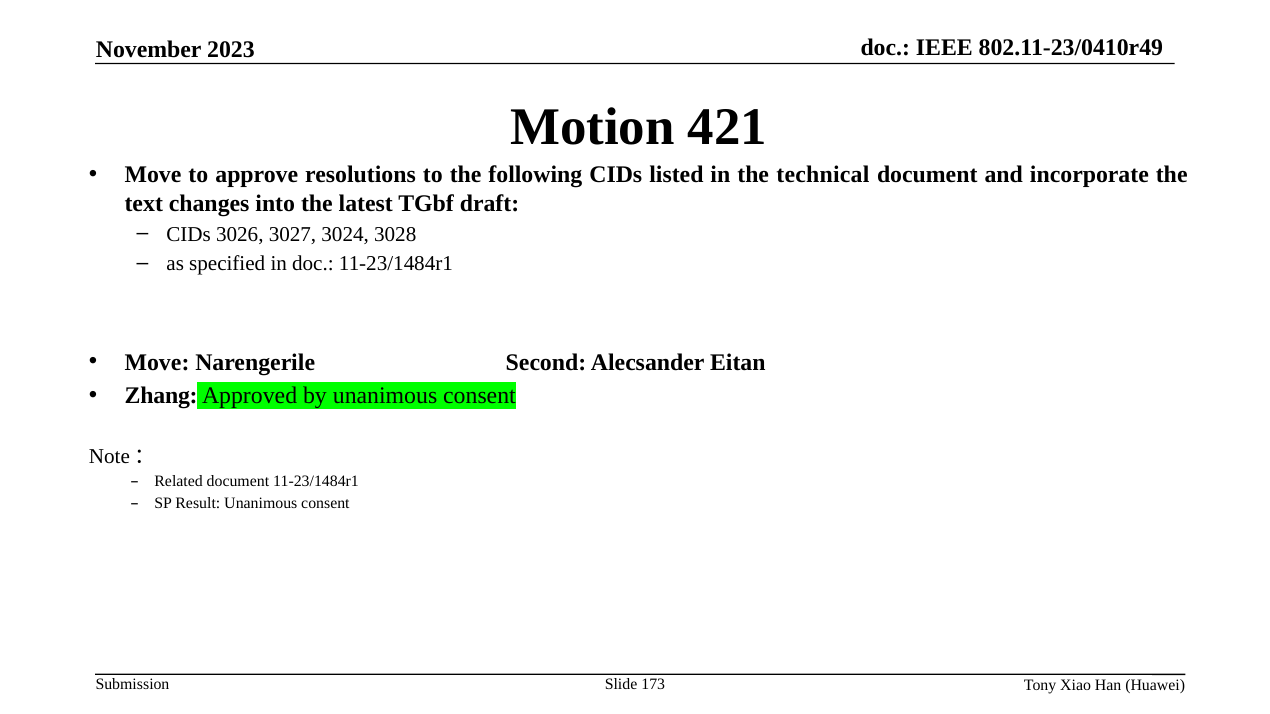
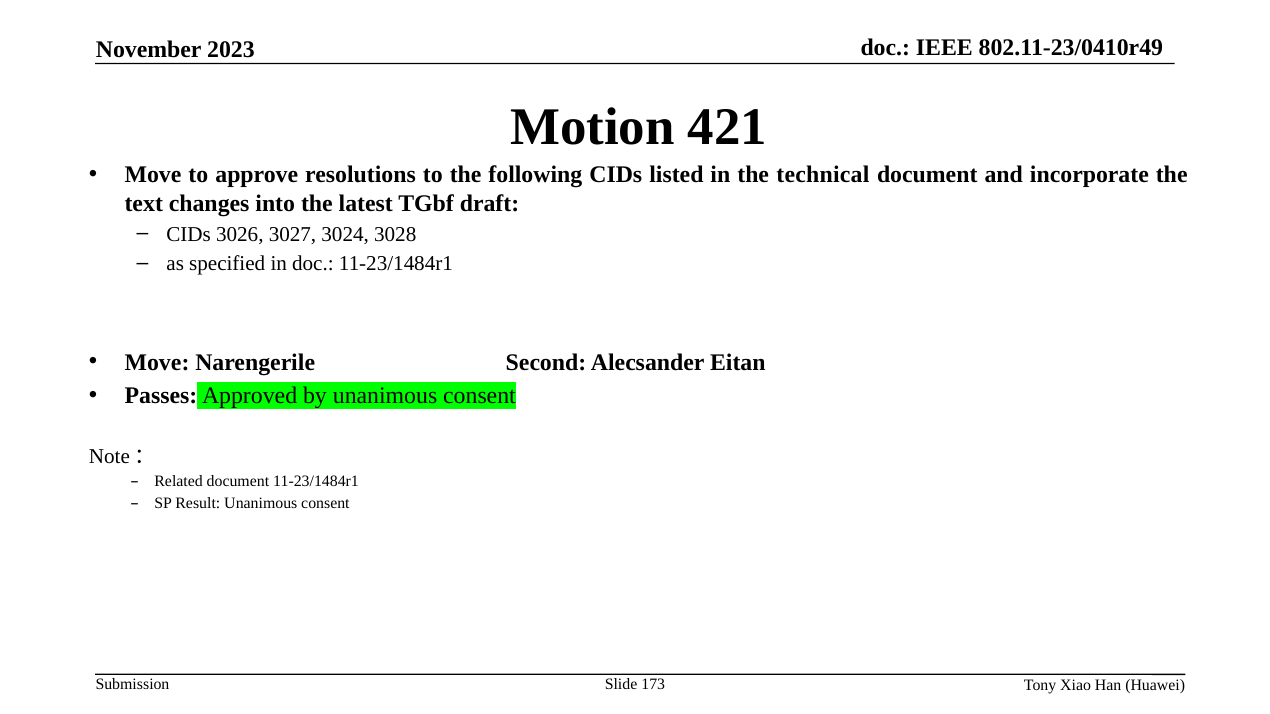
Zhang: Zhang -> Passes
